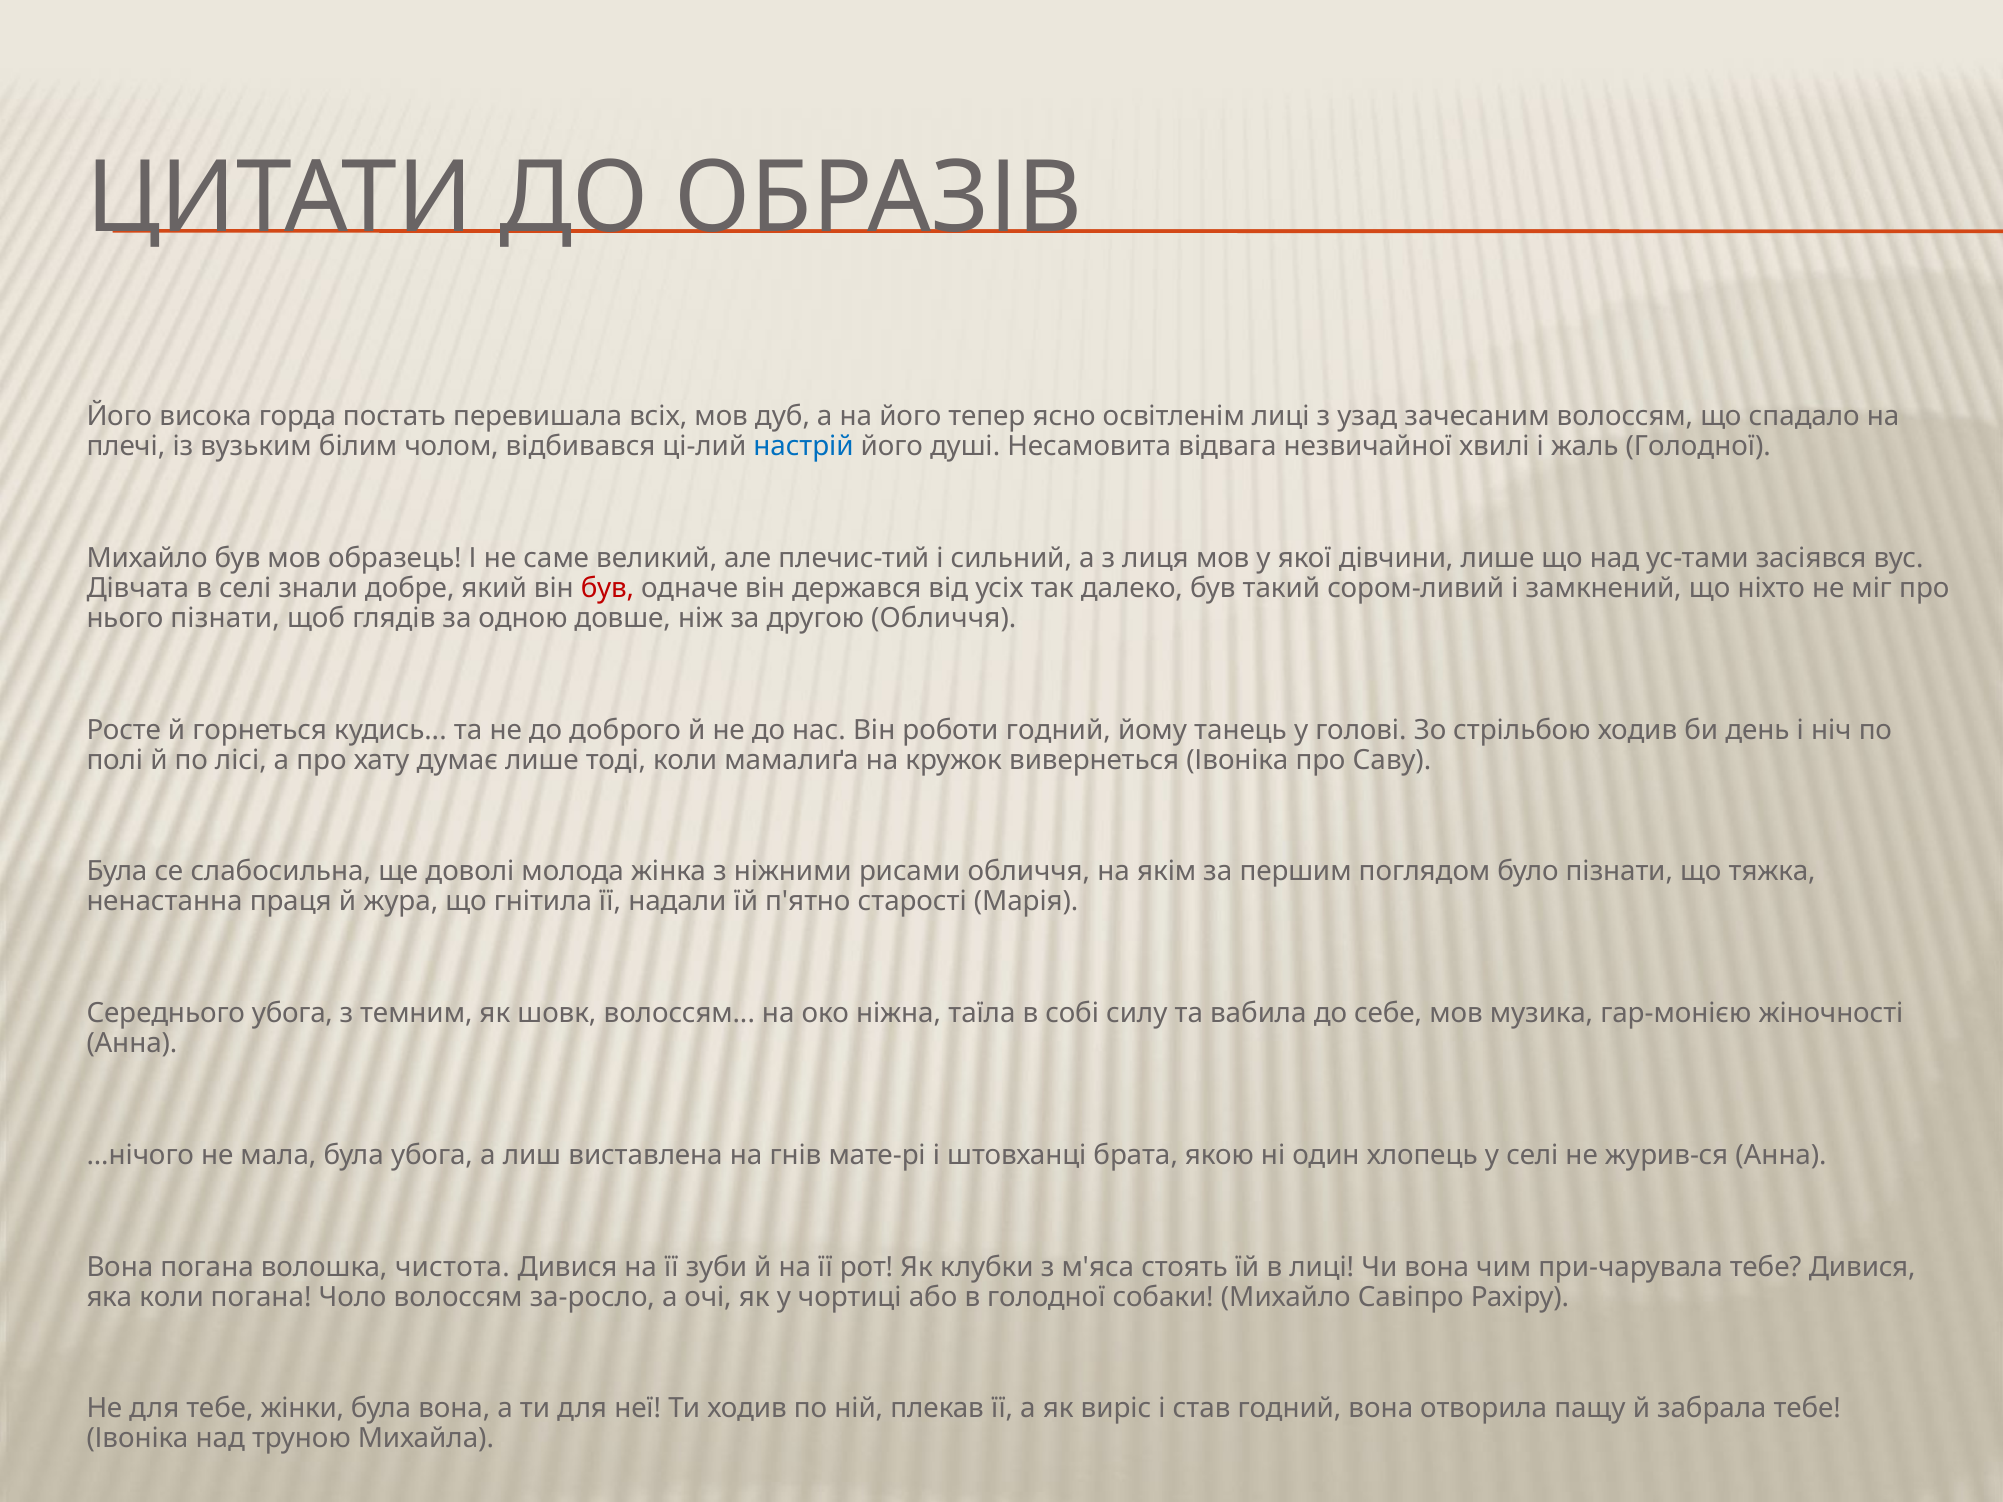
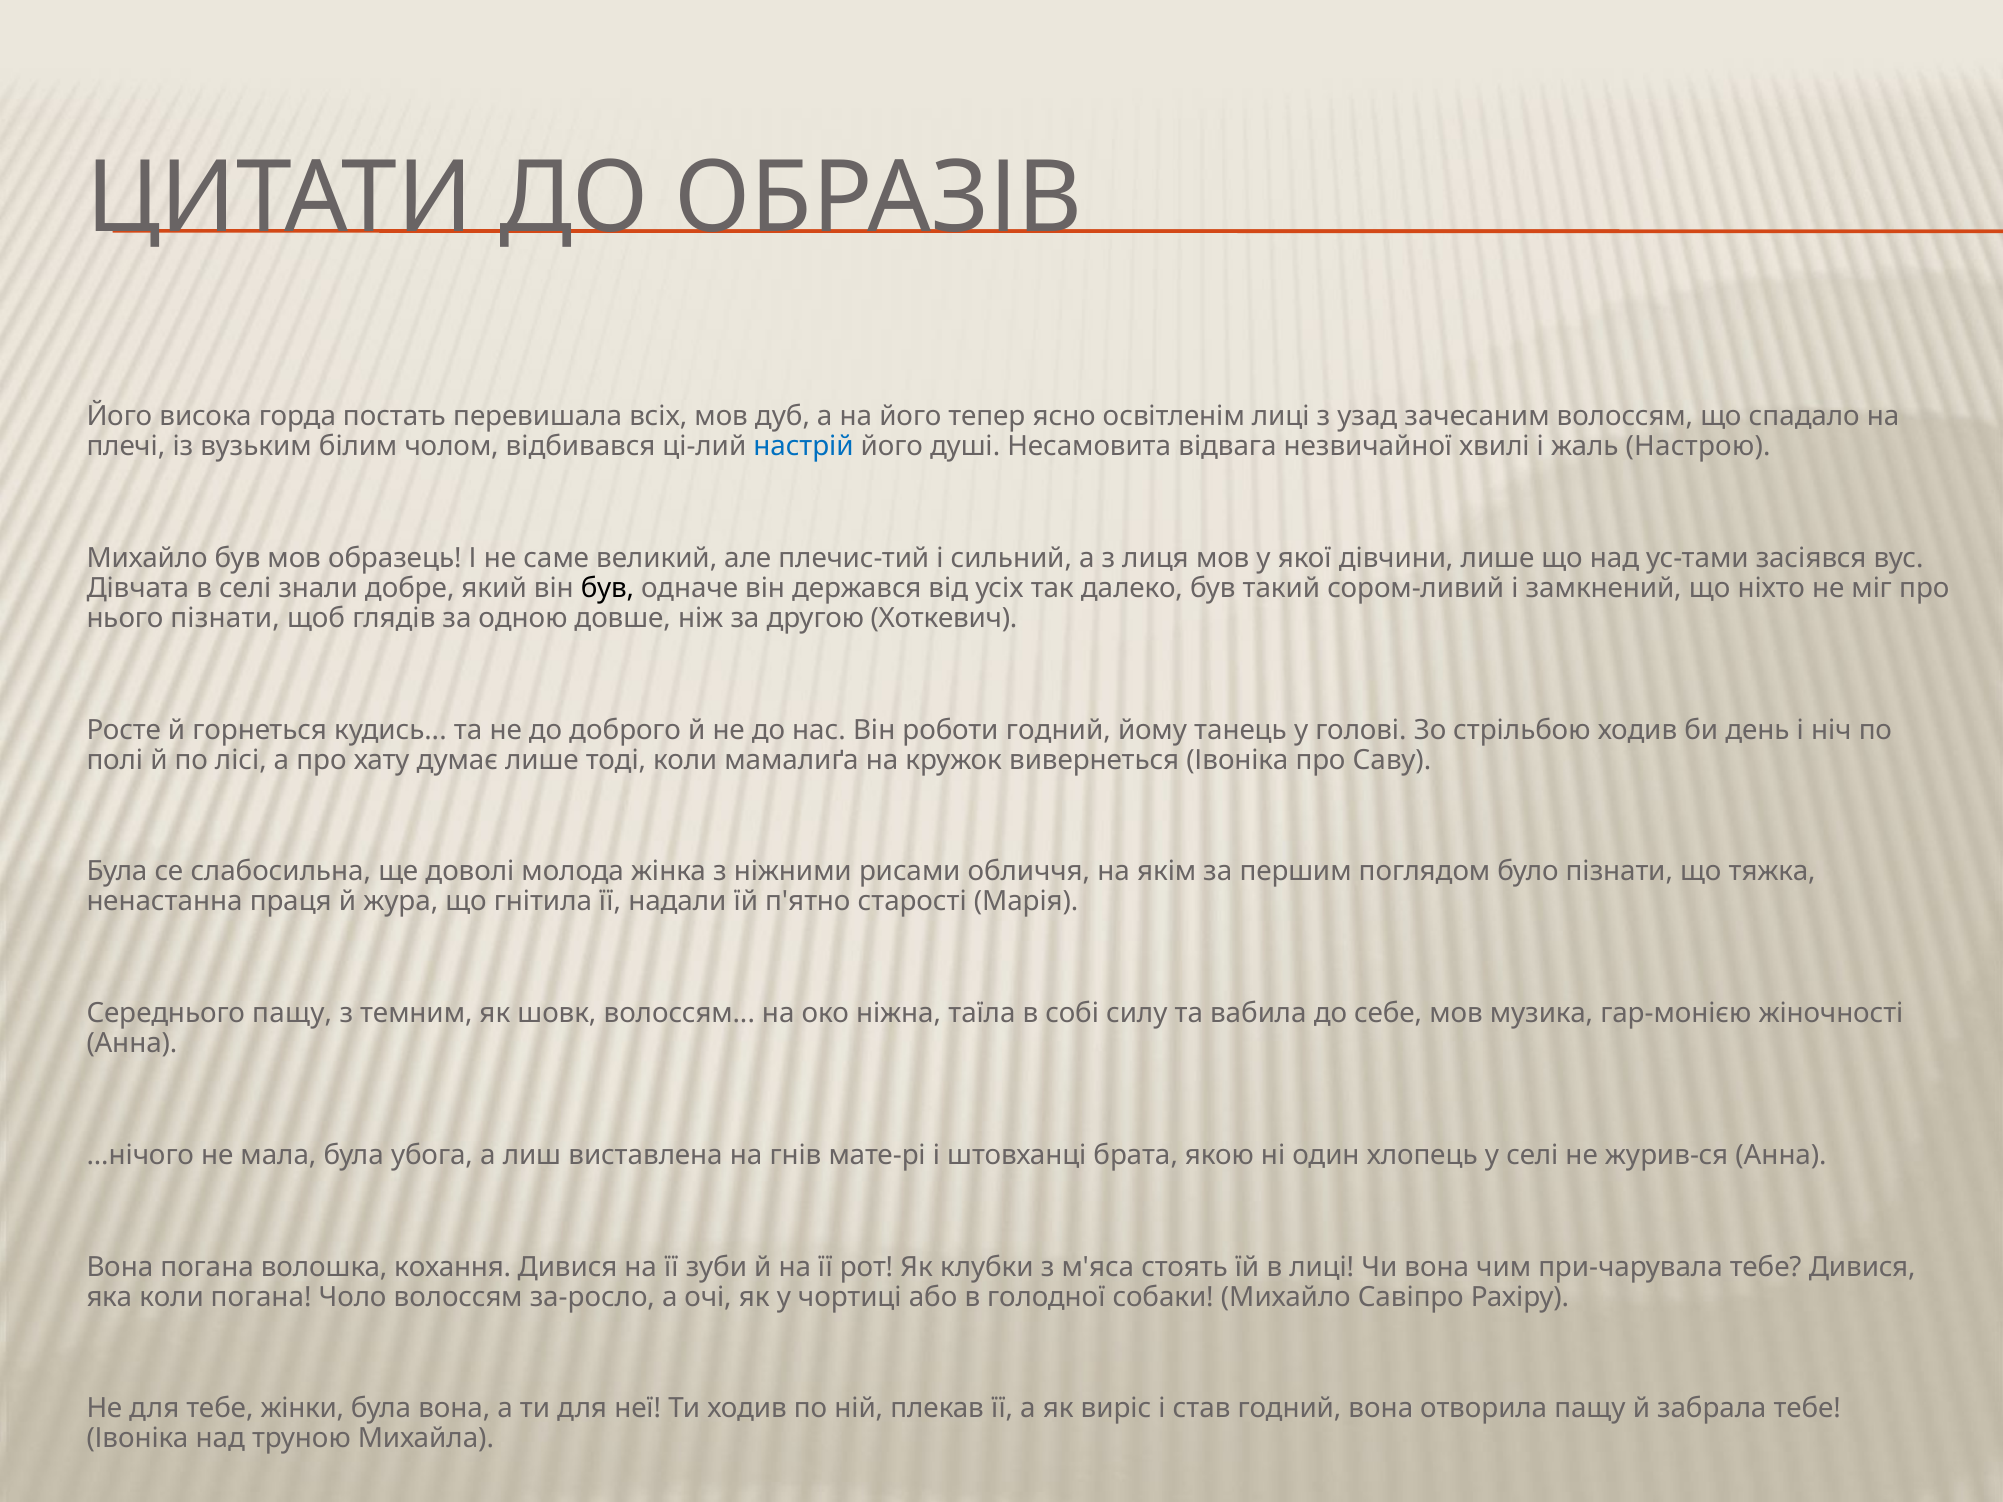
жаль Голодної: Голодної -> Настрою
був at (607, 588) colour: red -> black
другою Обличчя: Обличчя -> Хоткевич
Середнього убога: убога -> пащу
чистота: чистота -> кохання
